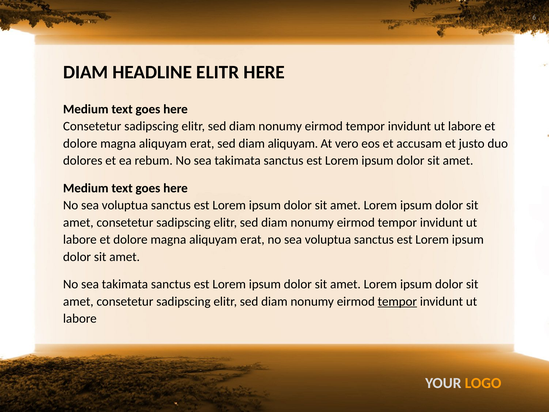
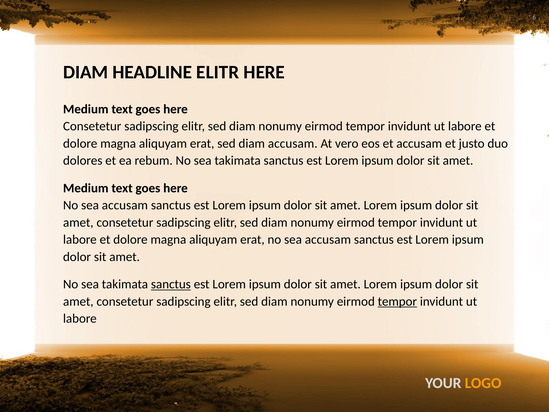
diam aliquyam: aliquyam -> accusam
voluptua at (125, 205): voluptua -> accusam
erat no sea voluptua: voluptua -> accusam
sanctus at (171, 284) underline: none -> present
